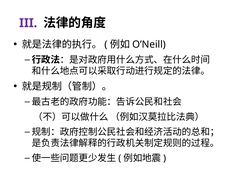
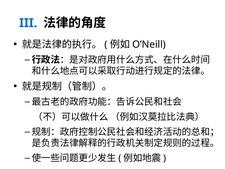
III colour: purple -> blue
